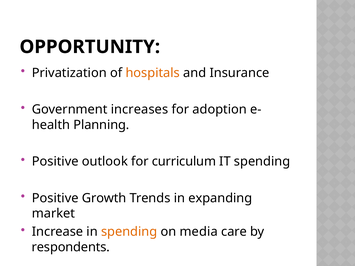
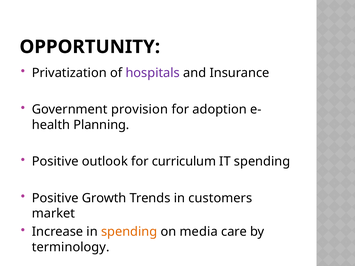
hospitals colour: orange -> purple
increases: increases -> provision
expanding: expanding -> customers
respondents: respondents -> terminology
